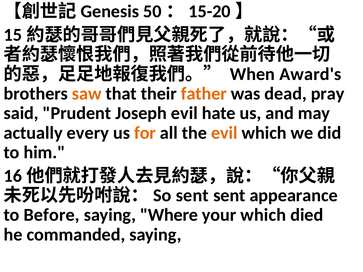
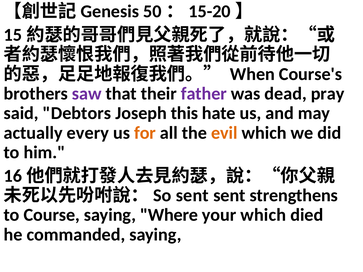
Award's: Award's -> Course's
saw colour: orange -> purple
father colour: orange -> purple
Prudent: Prudent -> Debtors
Joseph evil: evil -> this
appearance: appearance -> strengthens
Before: Before -> Course
